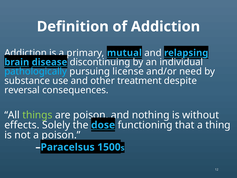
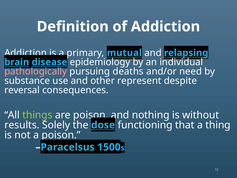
discontinuing: discontinuing -> epidemiology
pathologically colour: light blue -> pink
license: license -> deaths
treatment: treatment -> represent
effects: effects -> results
